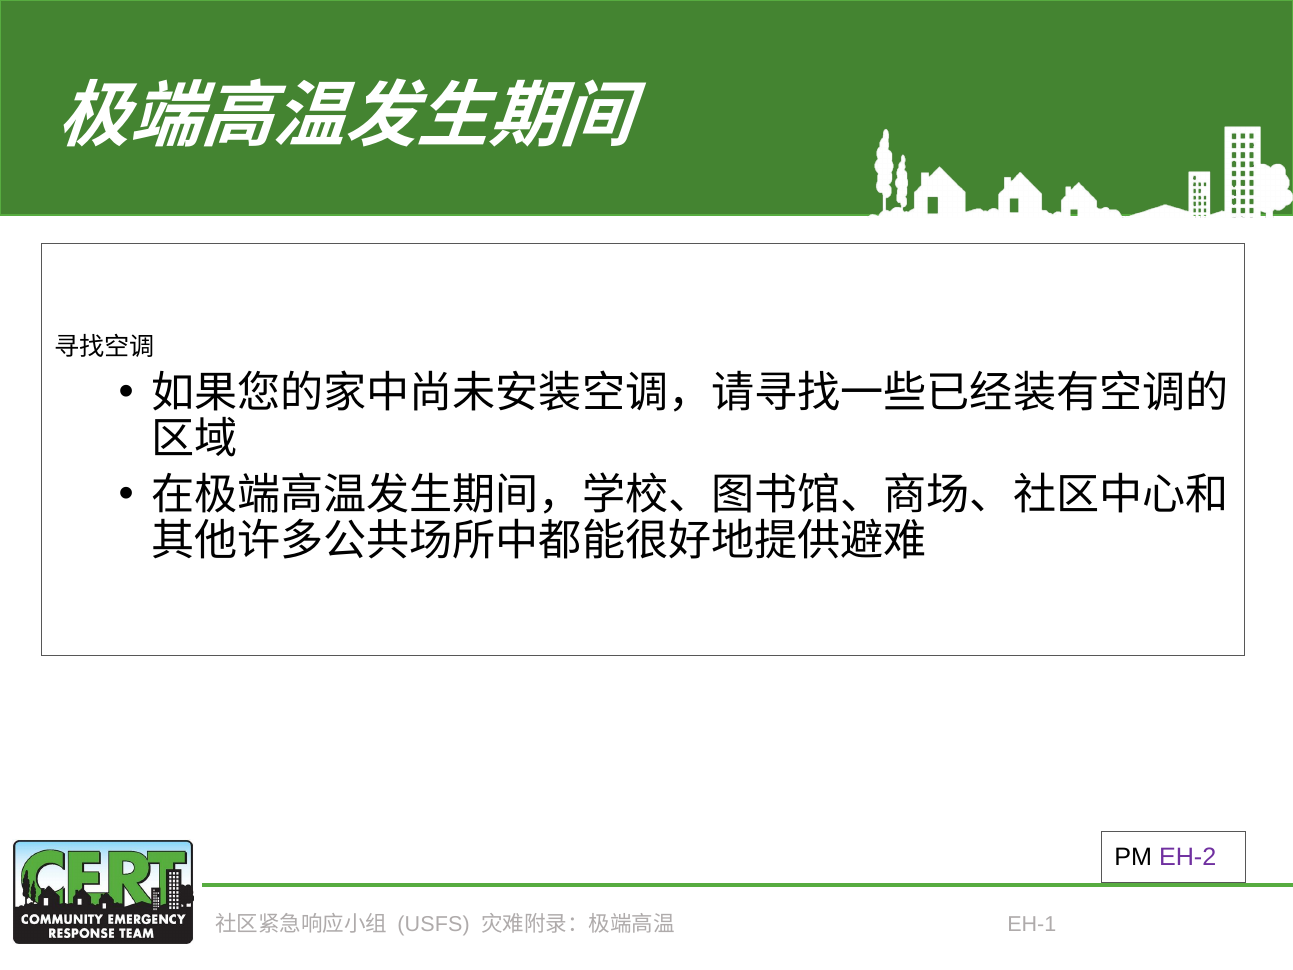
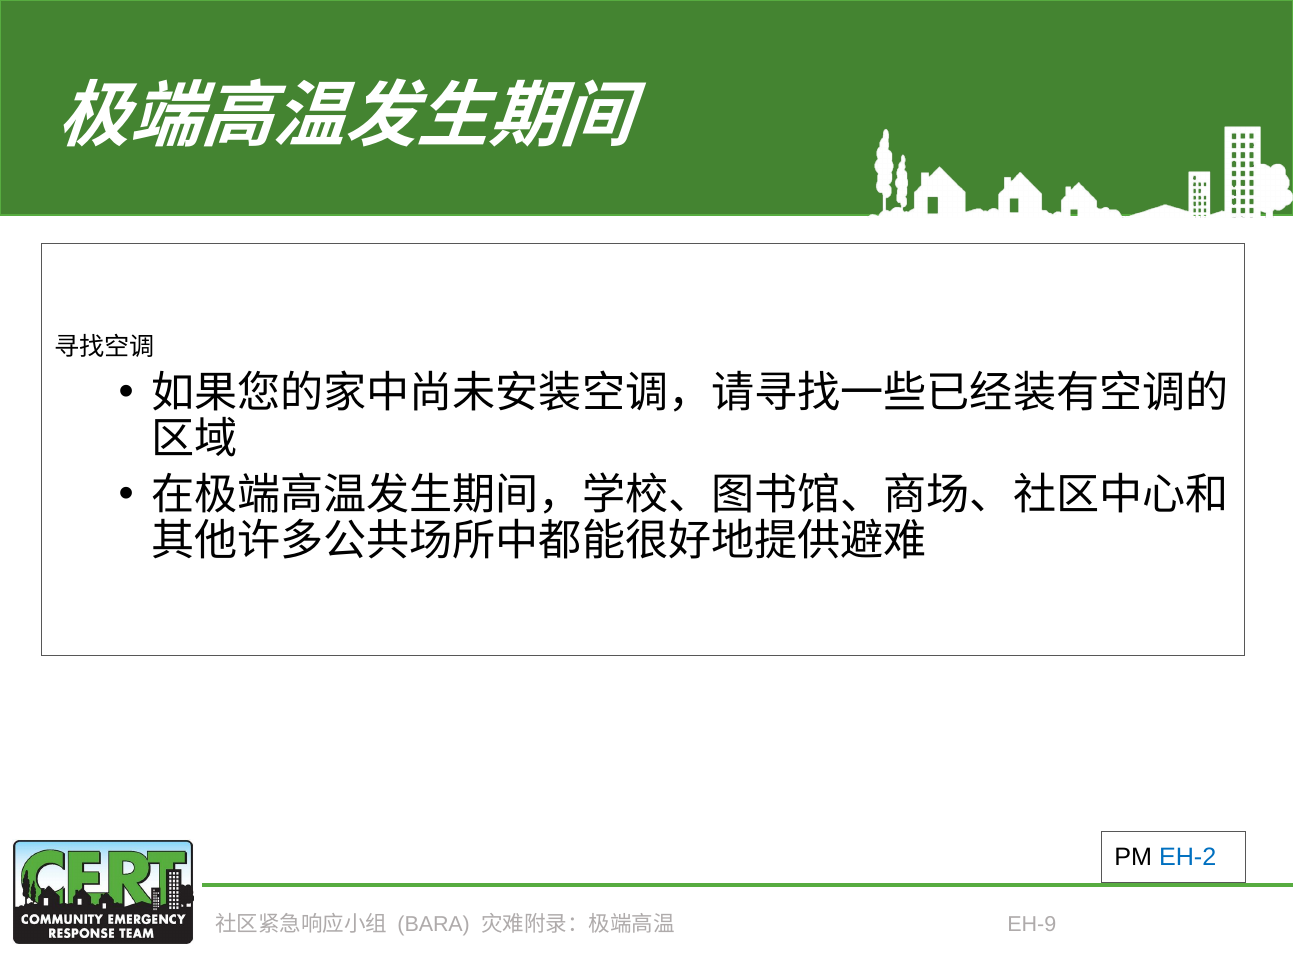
EH-2 colour: purple -> blue
USFS: USFS -> BARA
EH-1: EH-1 -> EH-9
